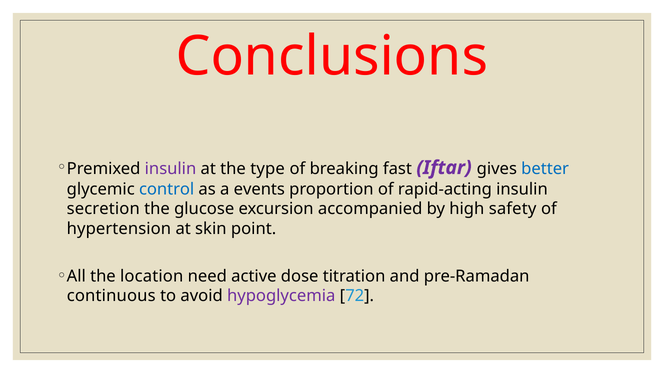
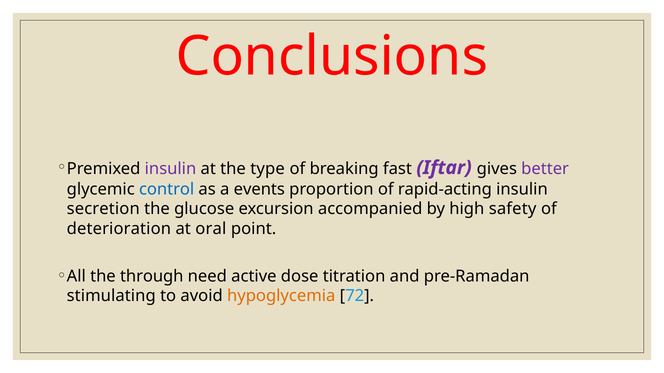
better colour: blue -> purple
hypertension: hypertension -> deterioration
skin: skin -> oral
location: location -> through
continuous: continuous -> stimulating
hypoglycemia colour: purple -> orange
